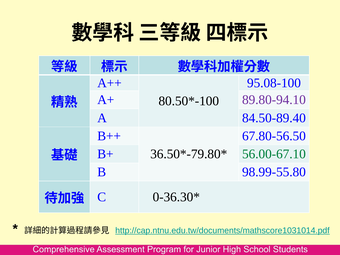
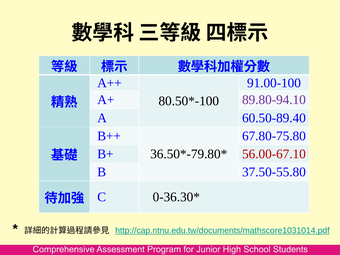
95.08-100: 95.08-100 -> 91.00-100
84.50-89.40: 84.50-89.40 -> 60.50-89.40
67.80-56.50: 67.80-56.50 -> 67.80-75.80
56.00-67.10 colour: green -> red
98.99-55.80: 98.99-55.80 -> 37.50-55.80
